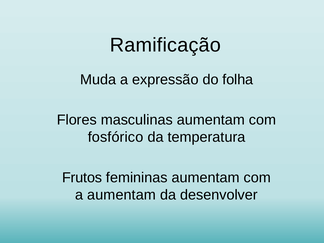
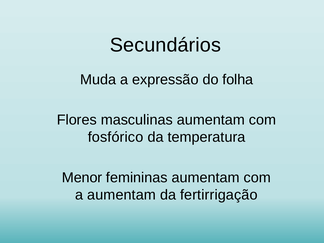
Ramificação: Ramificação -> Secundários
Frutos: Frutos -> Menor
desenvolver: desenvolver -> fertirrigação
